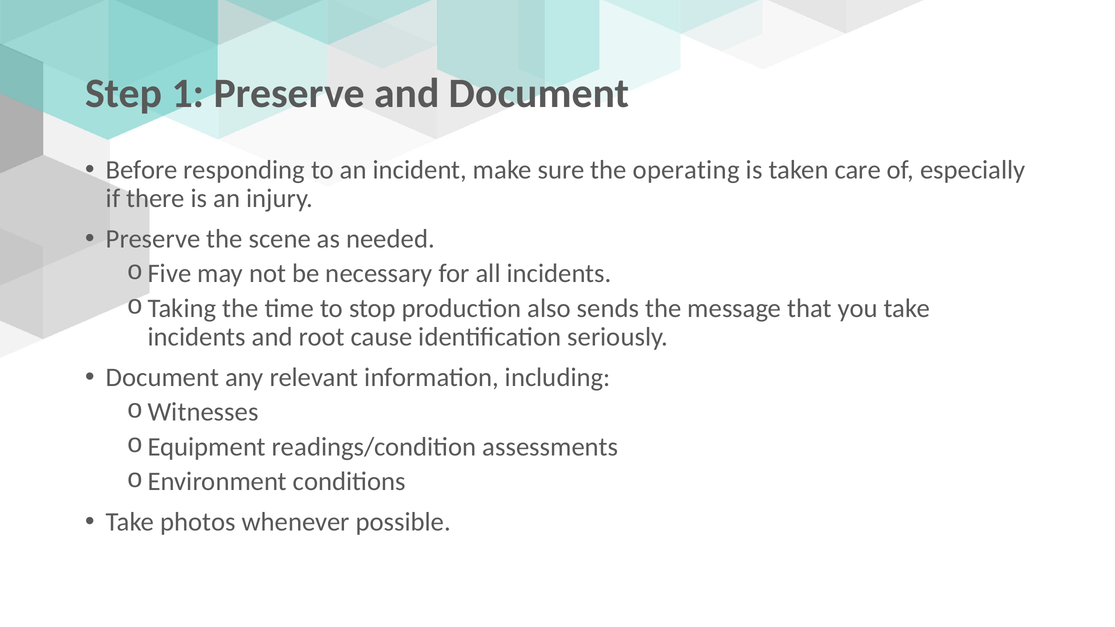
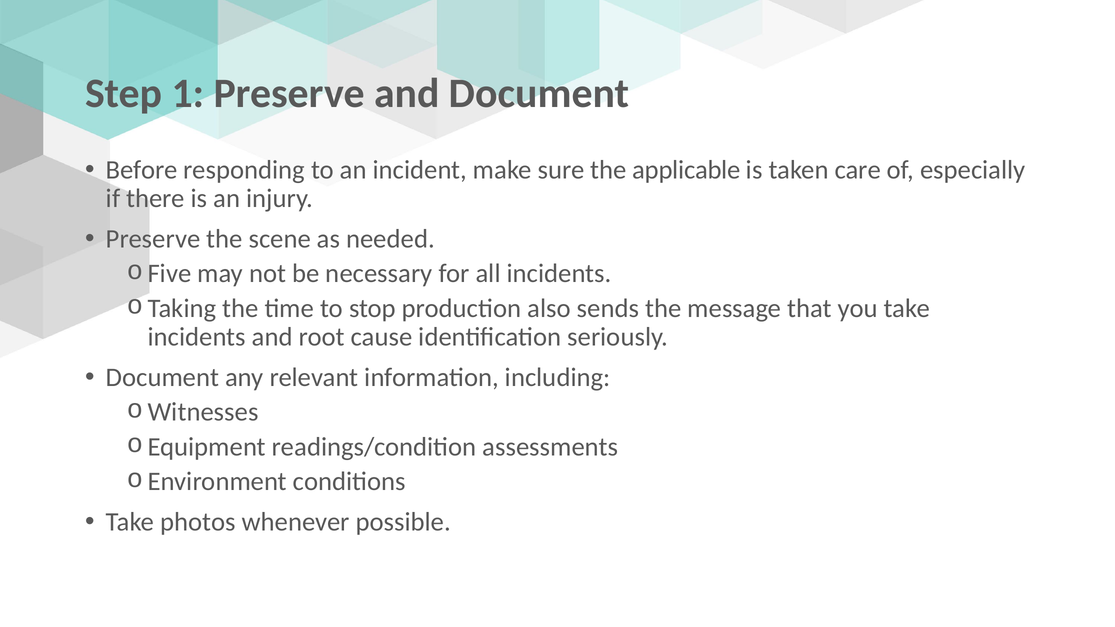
operating: operating -> applicable
